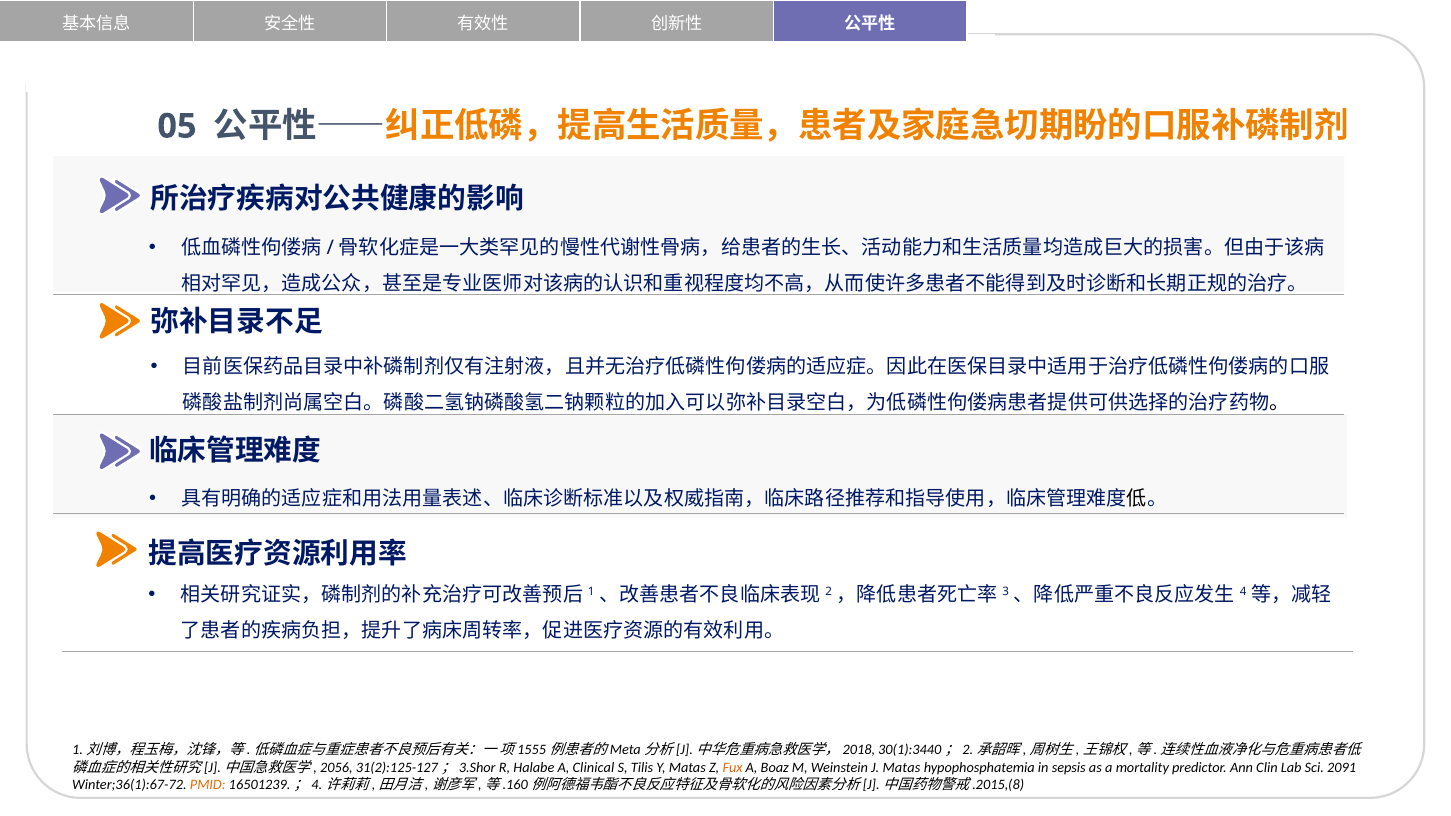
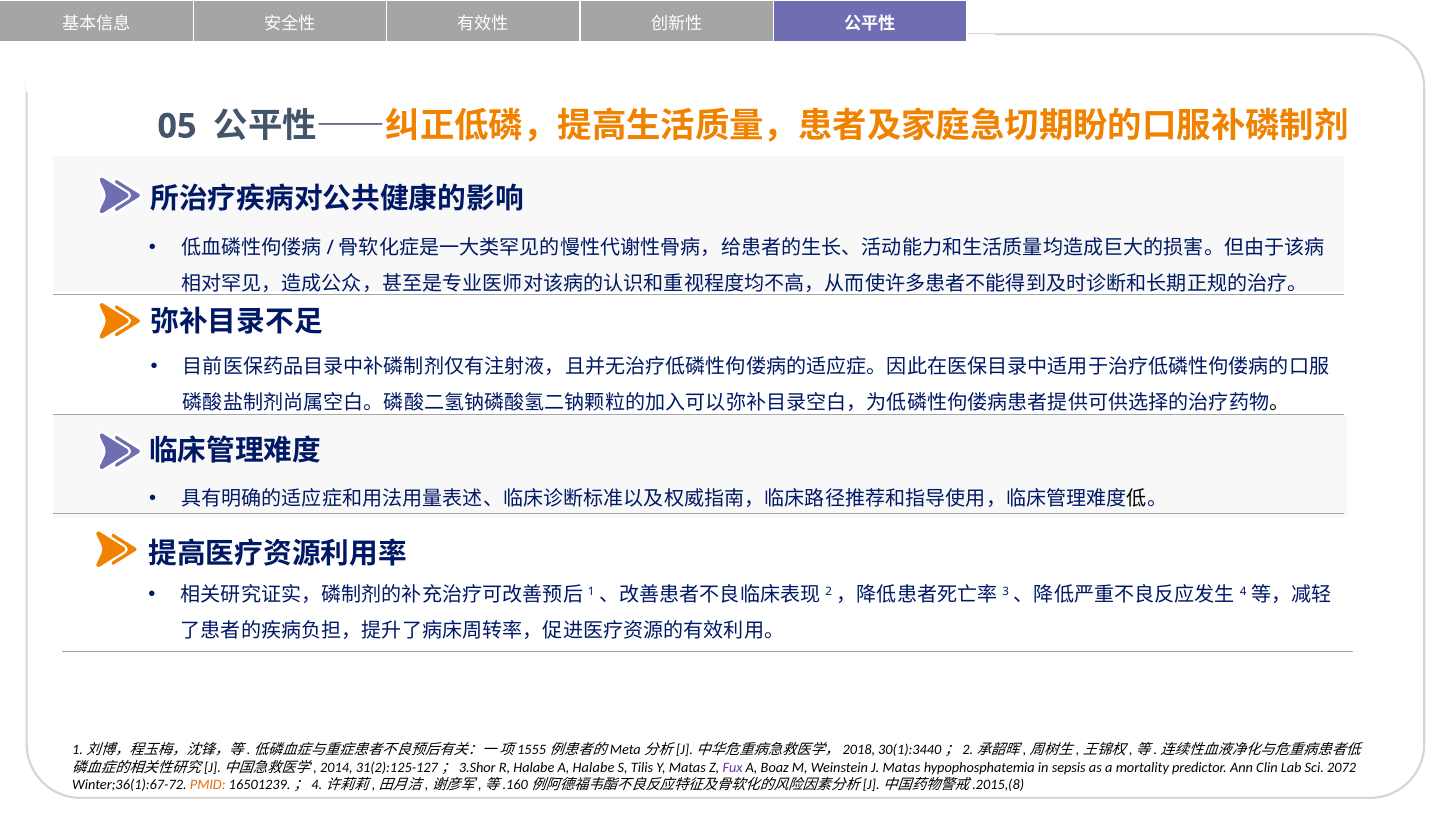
2056: 2056 -> 2014
A Clinical: Clinical -> Halabe
Fux colour: orange -> purple
2091: 2091 -> 2072
